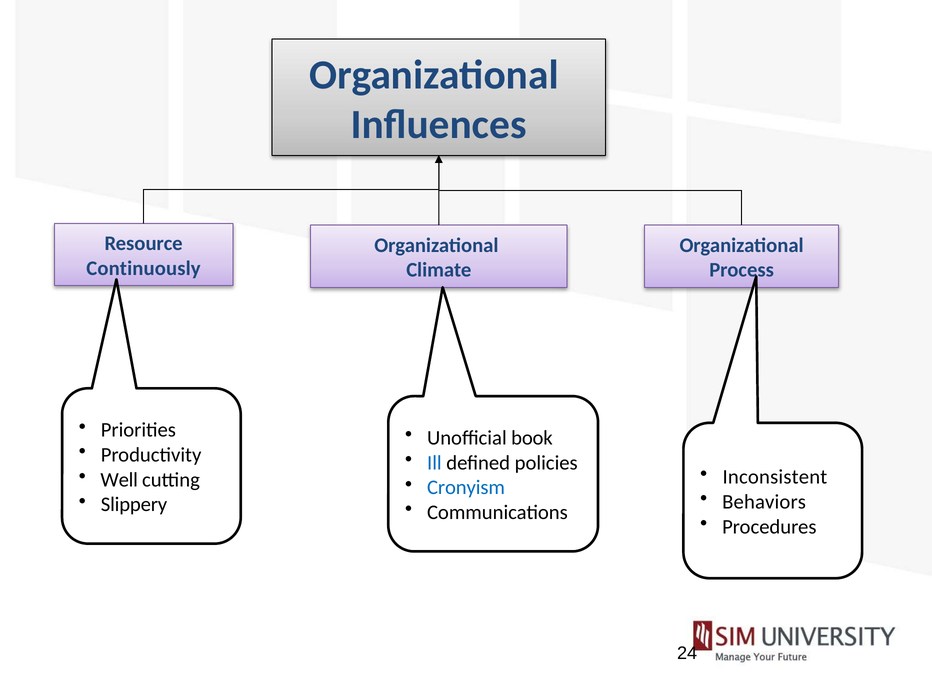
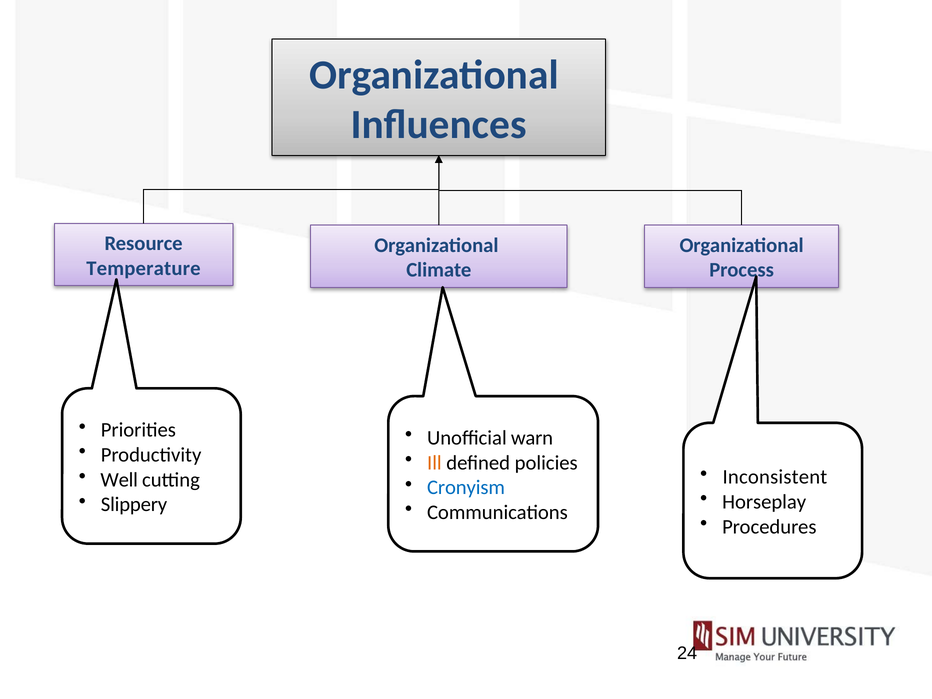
Continuously: Continuously -> Temperature
book: book -> warn
Ill colour: blue -> orange
Behaviors: Behaviors -> Horseplay
